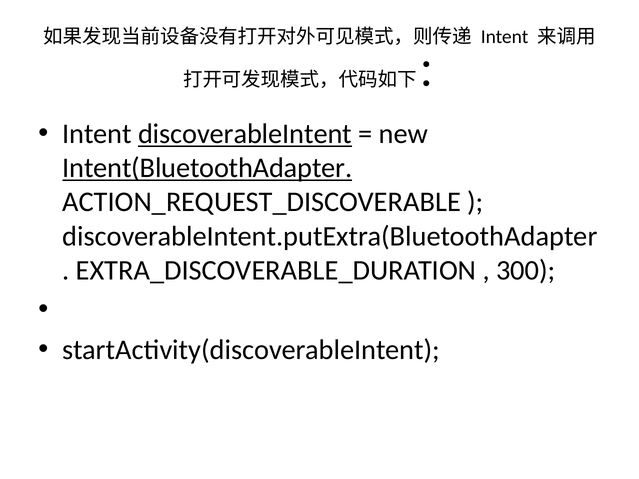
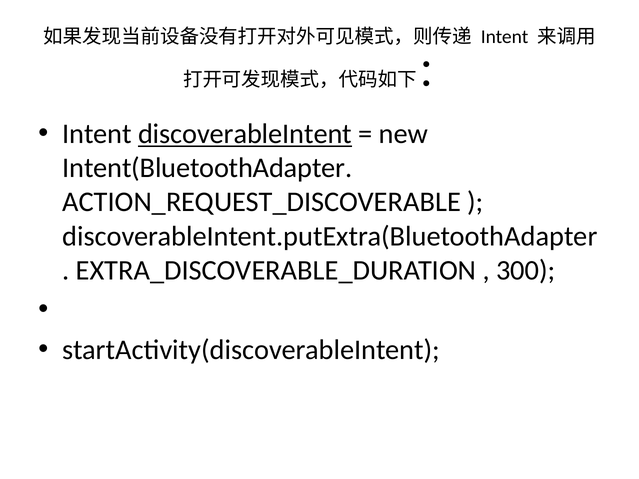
Intent(BluetoothAdapter underline: present -> none
